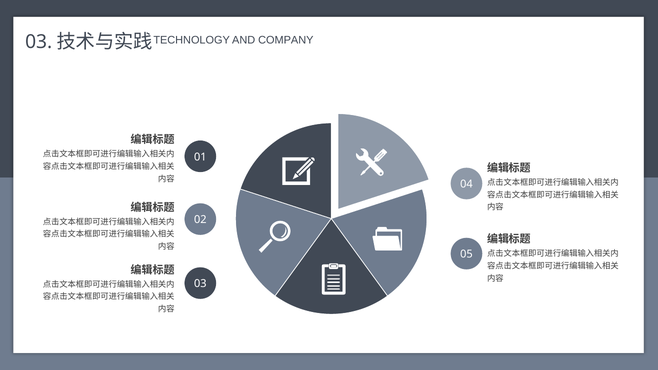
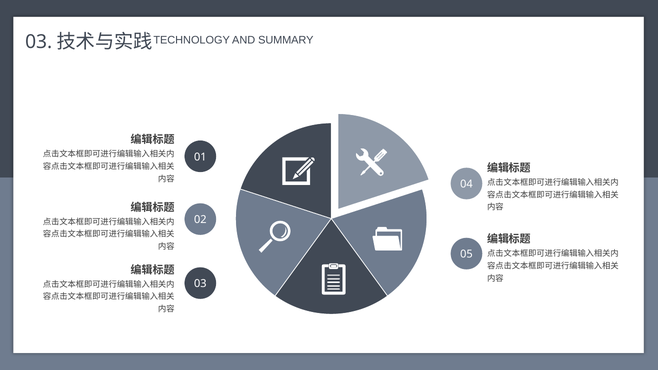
COMPANY: COMPANY -> SUMMARY
